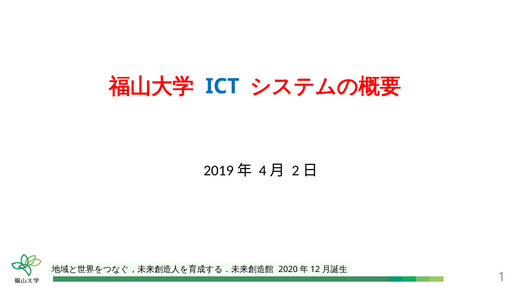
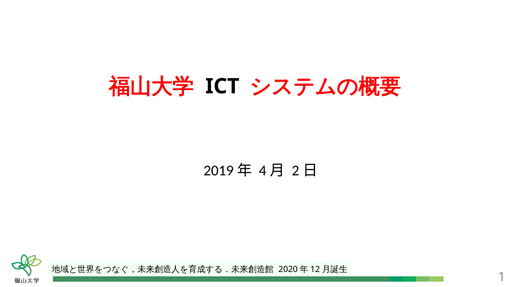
ICT colour: blue -> black
